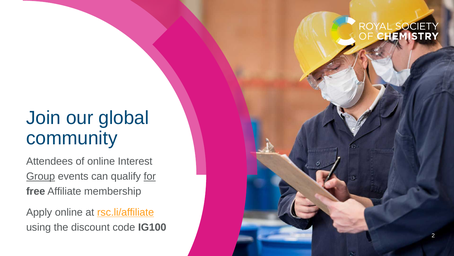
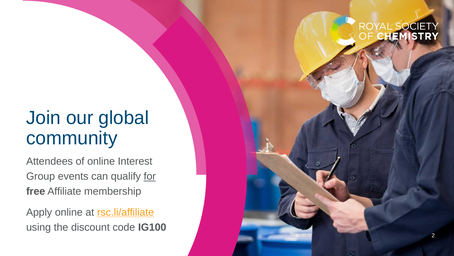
Group underline: present -> none
